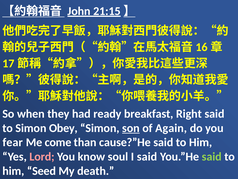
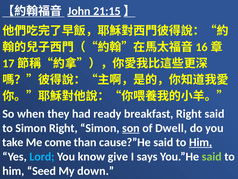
Simon Obey: Obey -> Right
Again: Again -> Dwell
fear: fear -> take
Him at (201, 142) underline: none -> present
Lord colour: pink -> light blue
soul: soul -> give
I said: said -> says
death: death -> down
